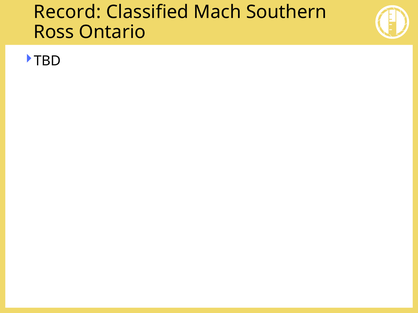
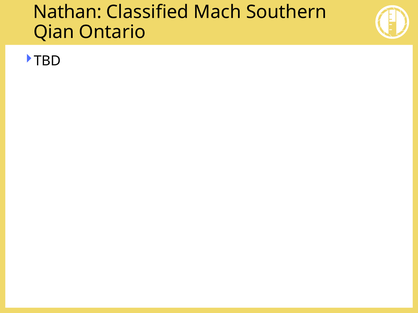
Record: Record -> Nathan
Ross: Ross -> Qian
